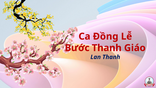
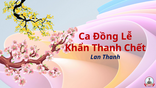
Bước: Bước -> Khẩn
Giáo: Giáo -> Chết
